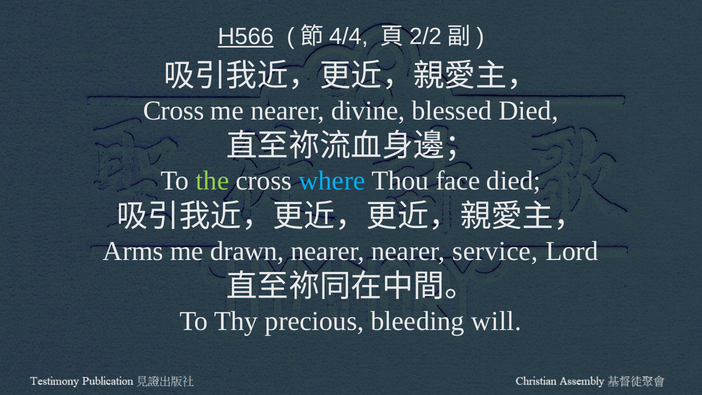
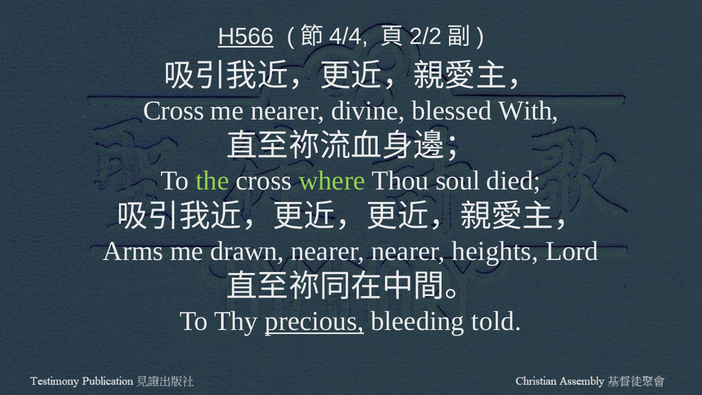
blessed Died: Died -> With
where colour: light blue -> light green
face: face -> soul
service: service -> heights
precious underline: none -> present
will: will -> told
